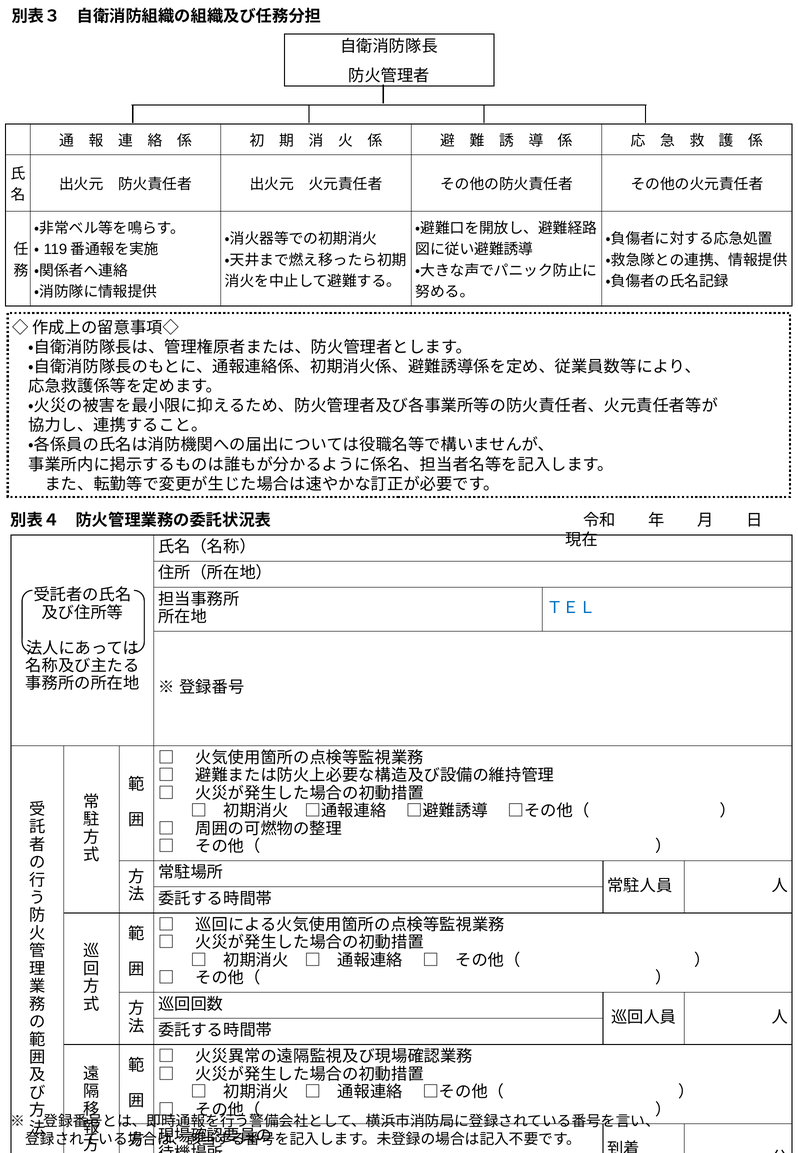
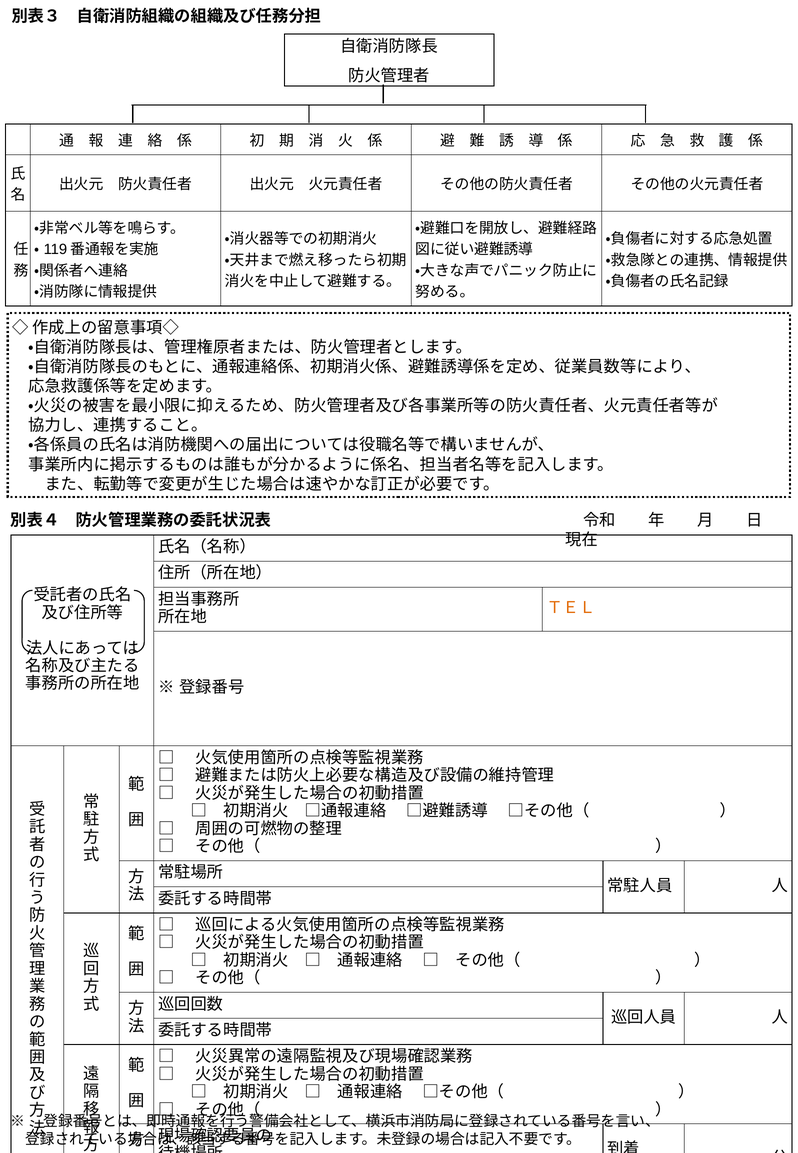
ＴＥＬ colour: blue -> orange
